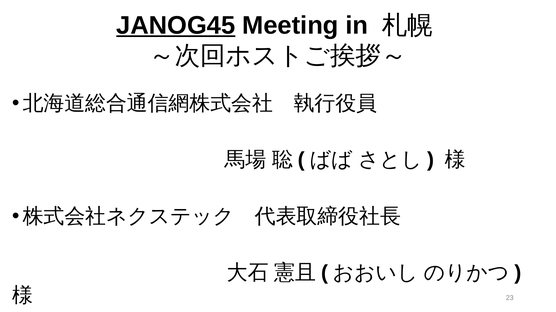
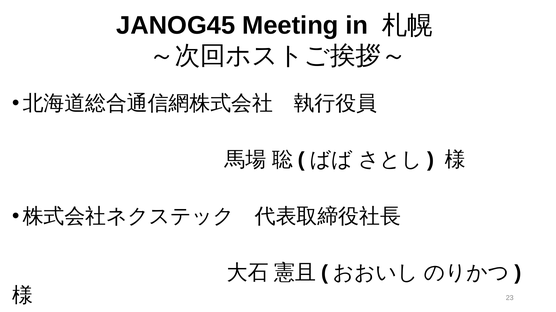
JANOG45 underline: present -> none
